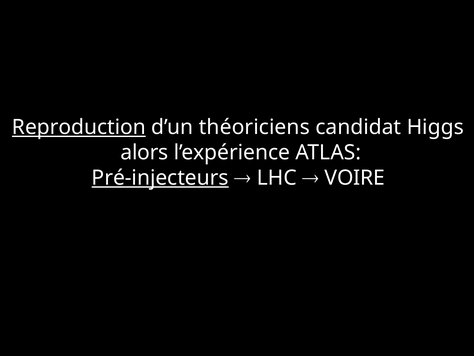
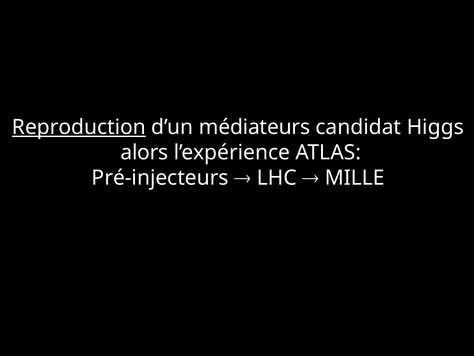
théoriciens: théoriciens -> médiateurs
Pré-injecteurs underline: present -> none
VOIRE: VOIRE -> MILLE
